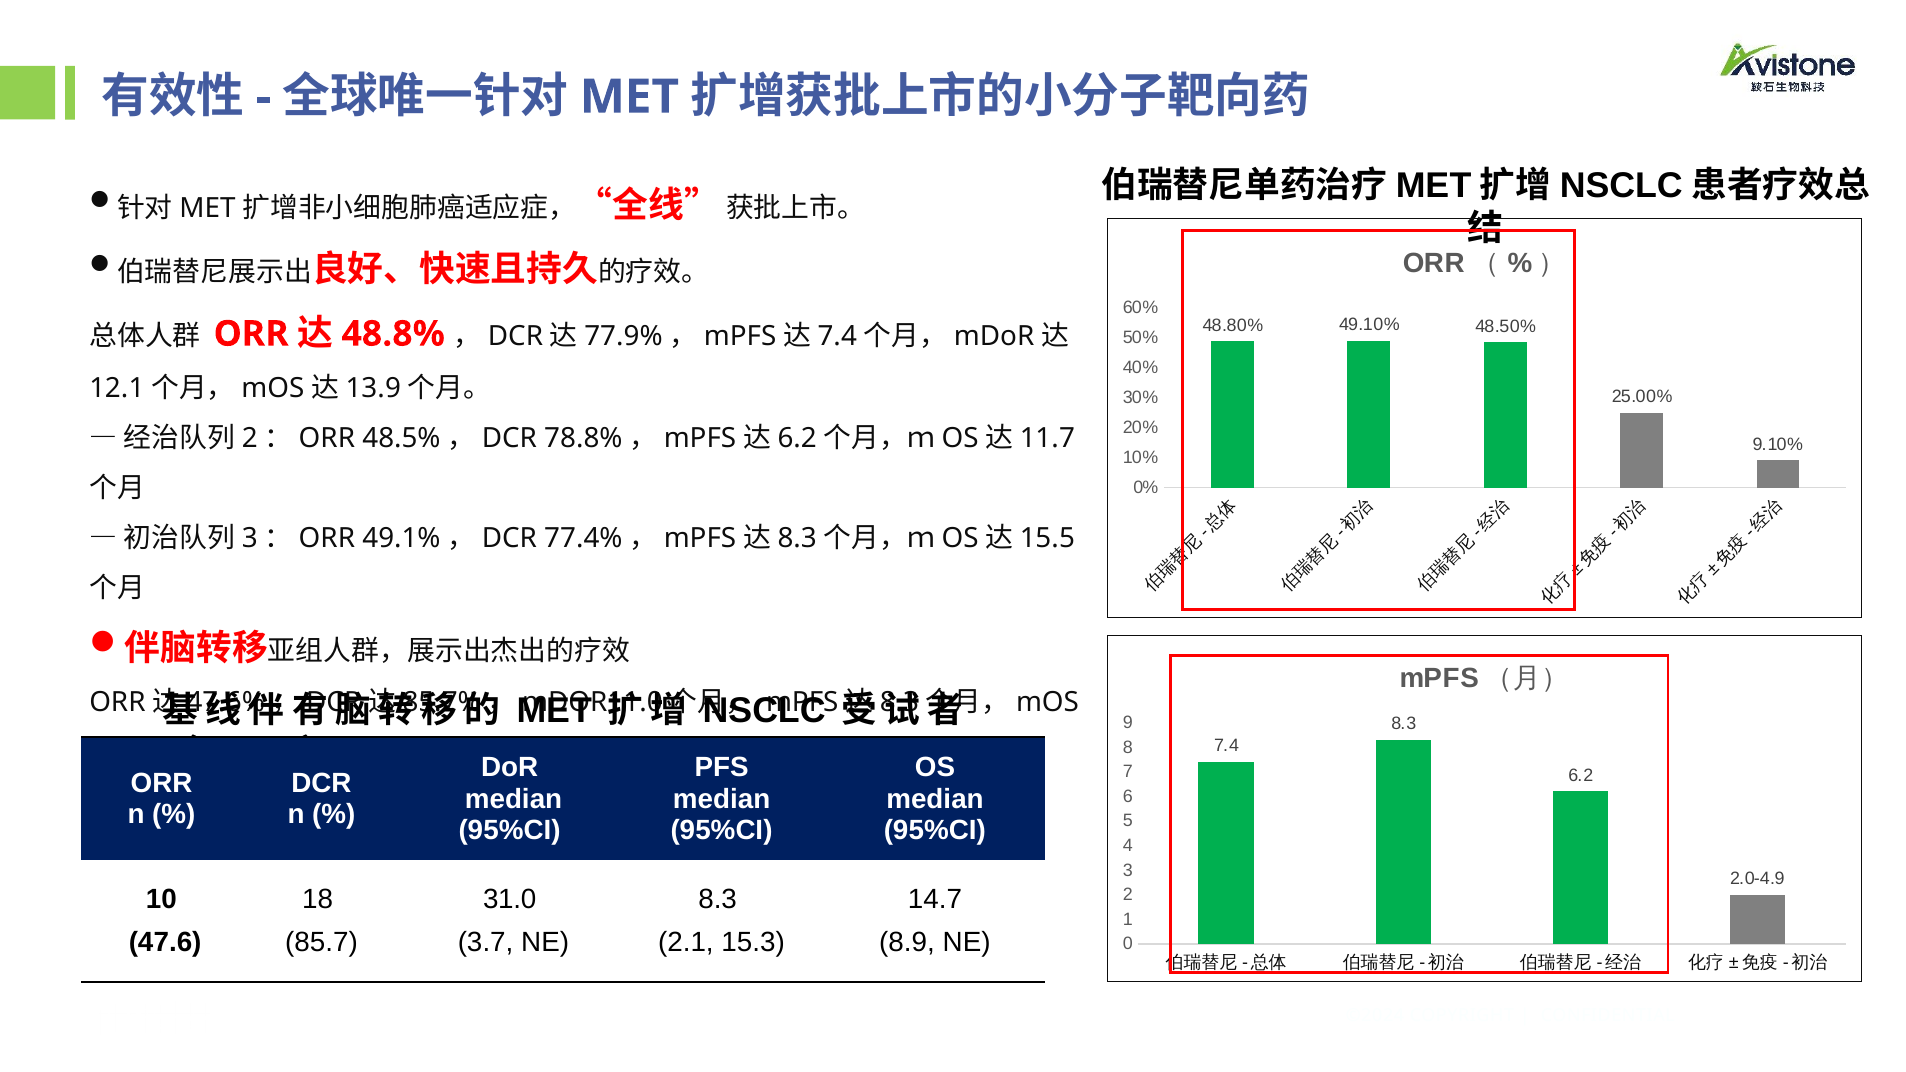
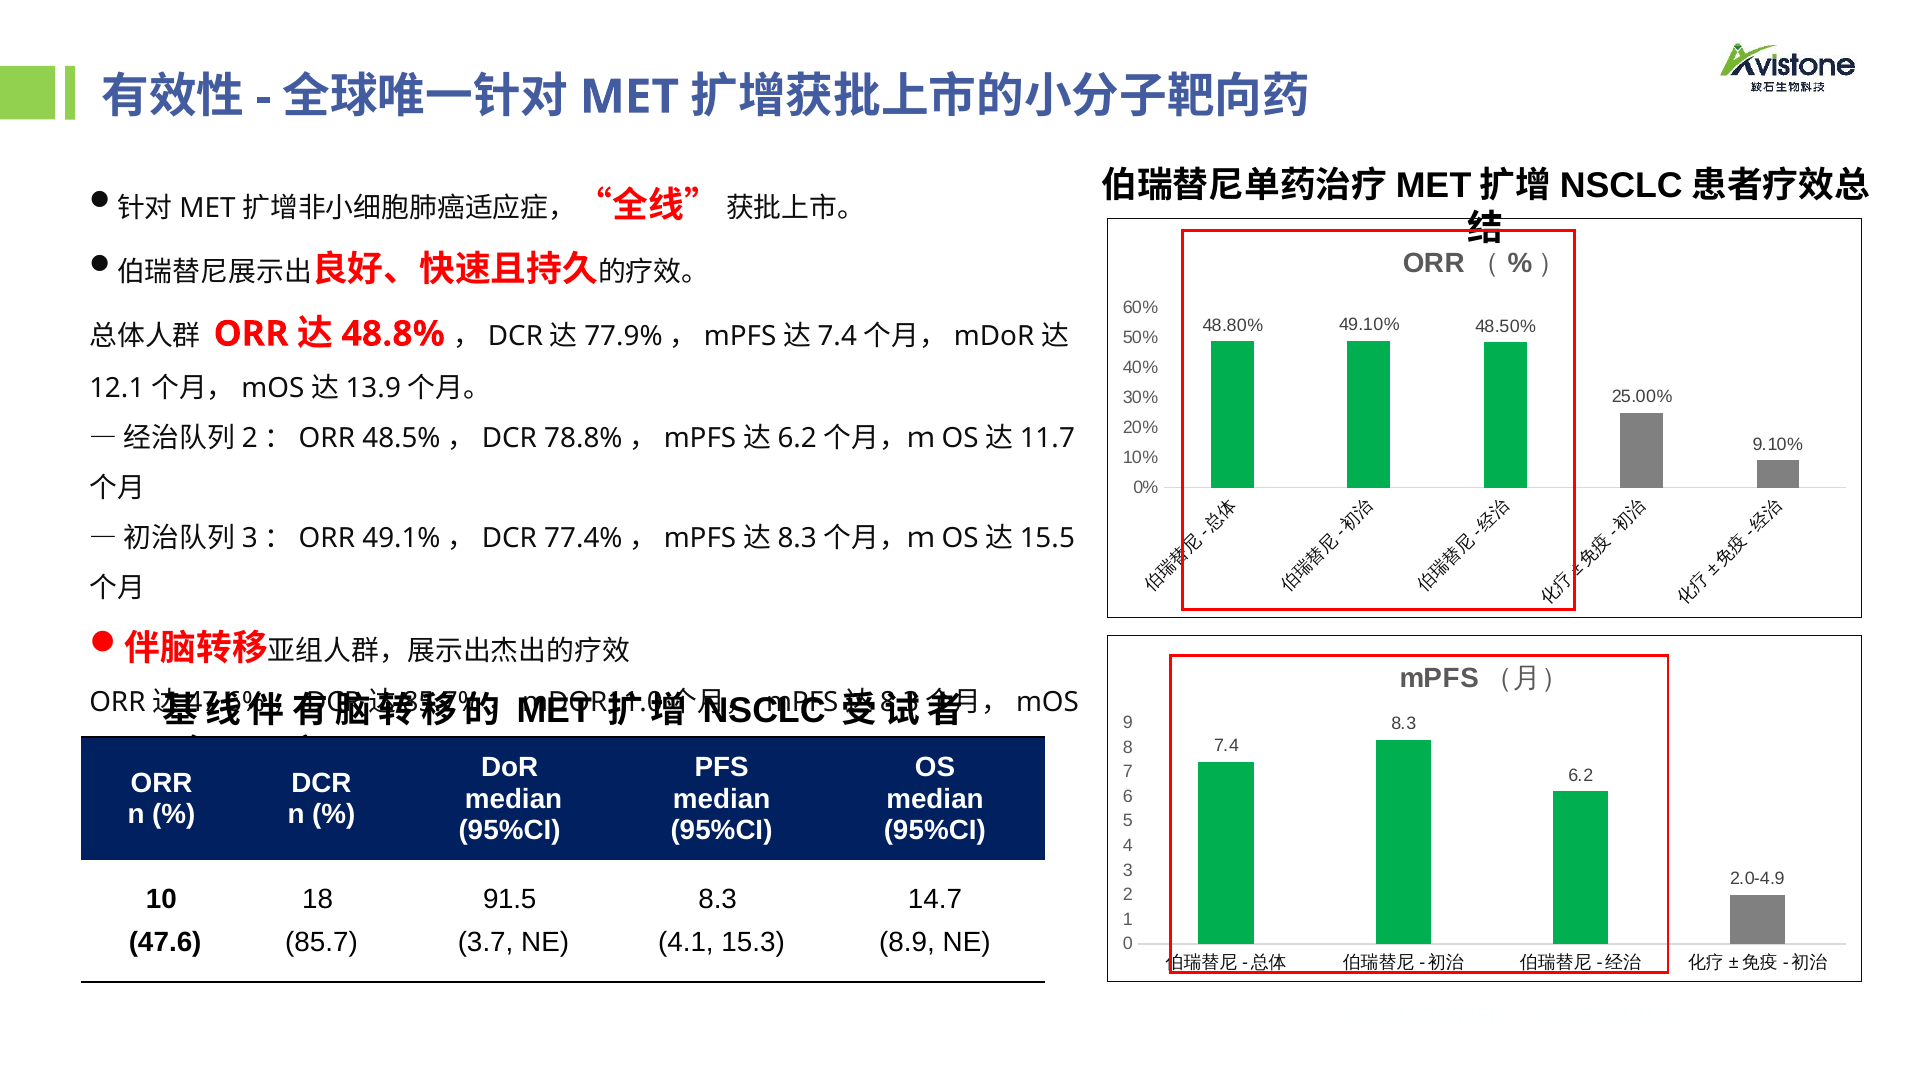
31.0: 31.0 -> 91.5
2.1: 2.1 -> 4.1
